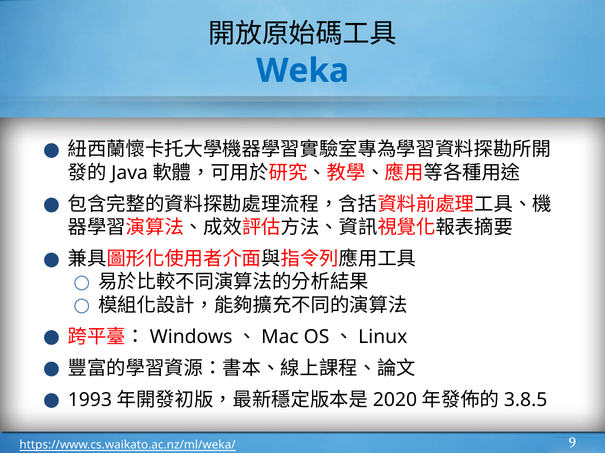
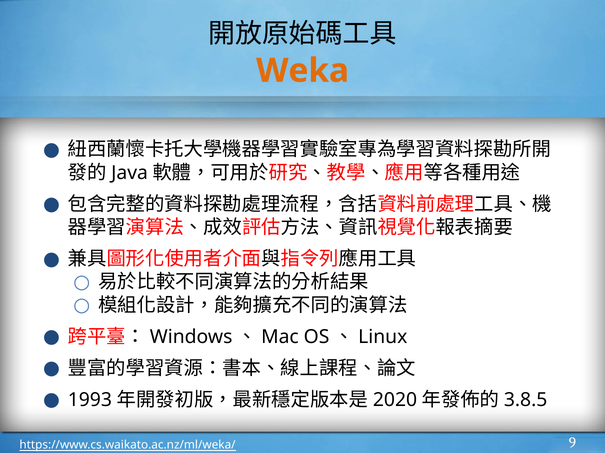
Weka colour: blue -> orange
